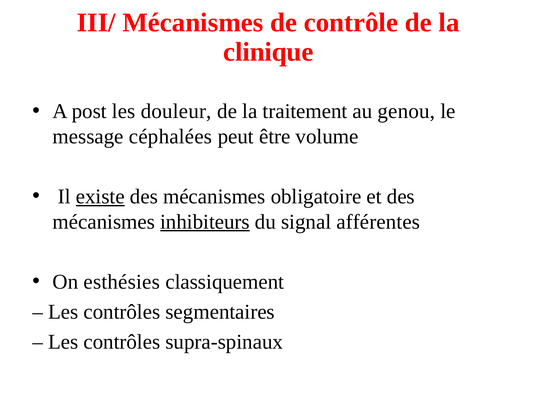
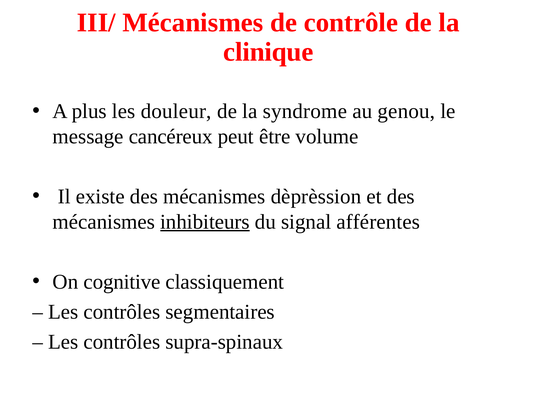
post: post -> plus
traitement: traitement -> syndrome
céphalées: céphalées -> cancéreux
existe underline: present -> none
obligatoire: obligatoire -> dèprèssion
esthésies: esthésies -> cognitive
